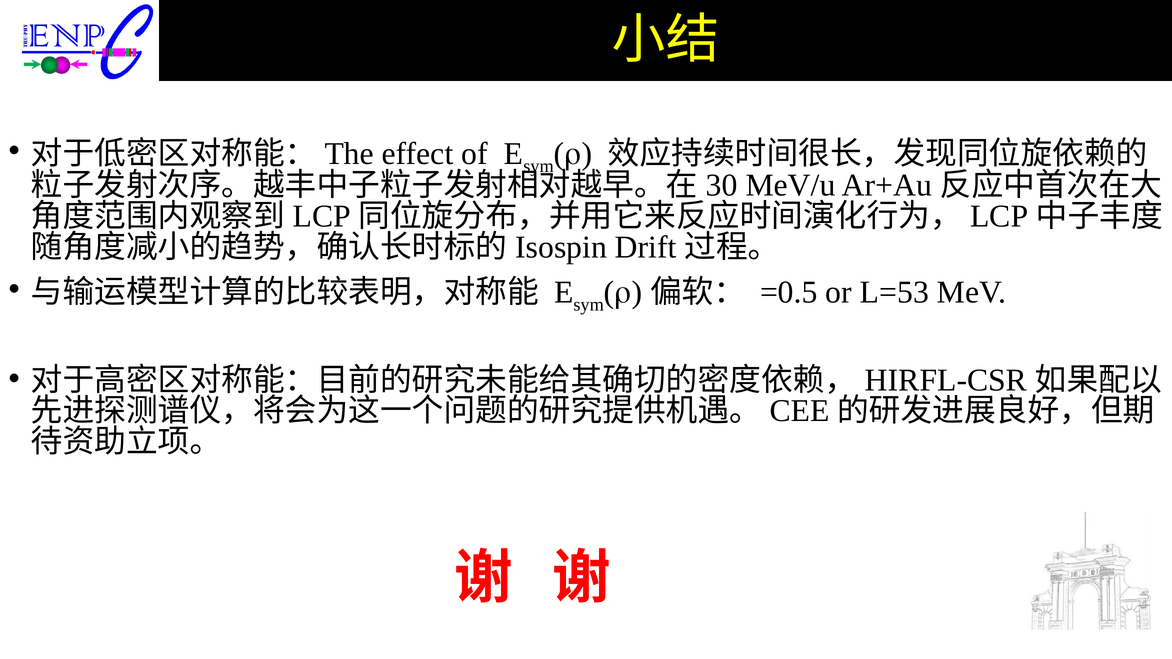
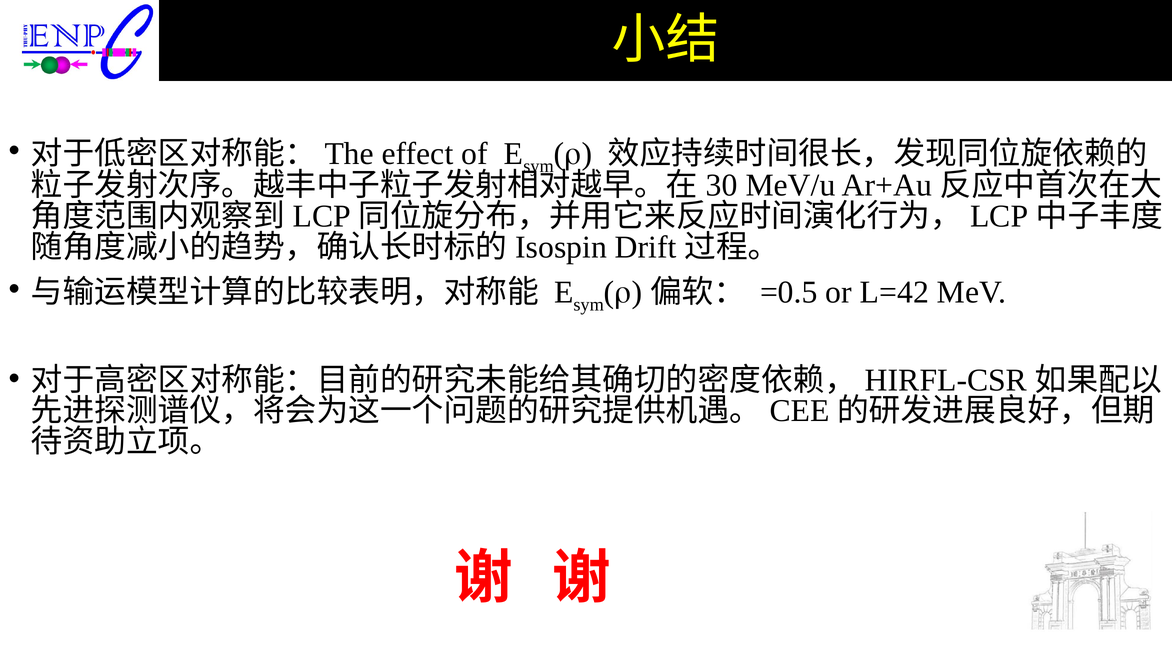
L=53: L=53 -> L=42
